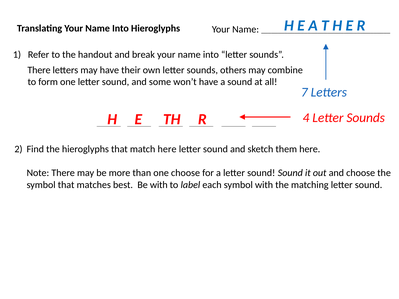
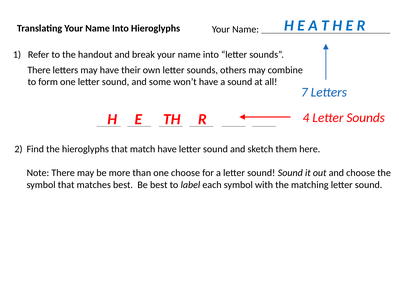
match here: here -> have
Be with: with -> best
